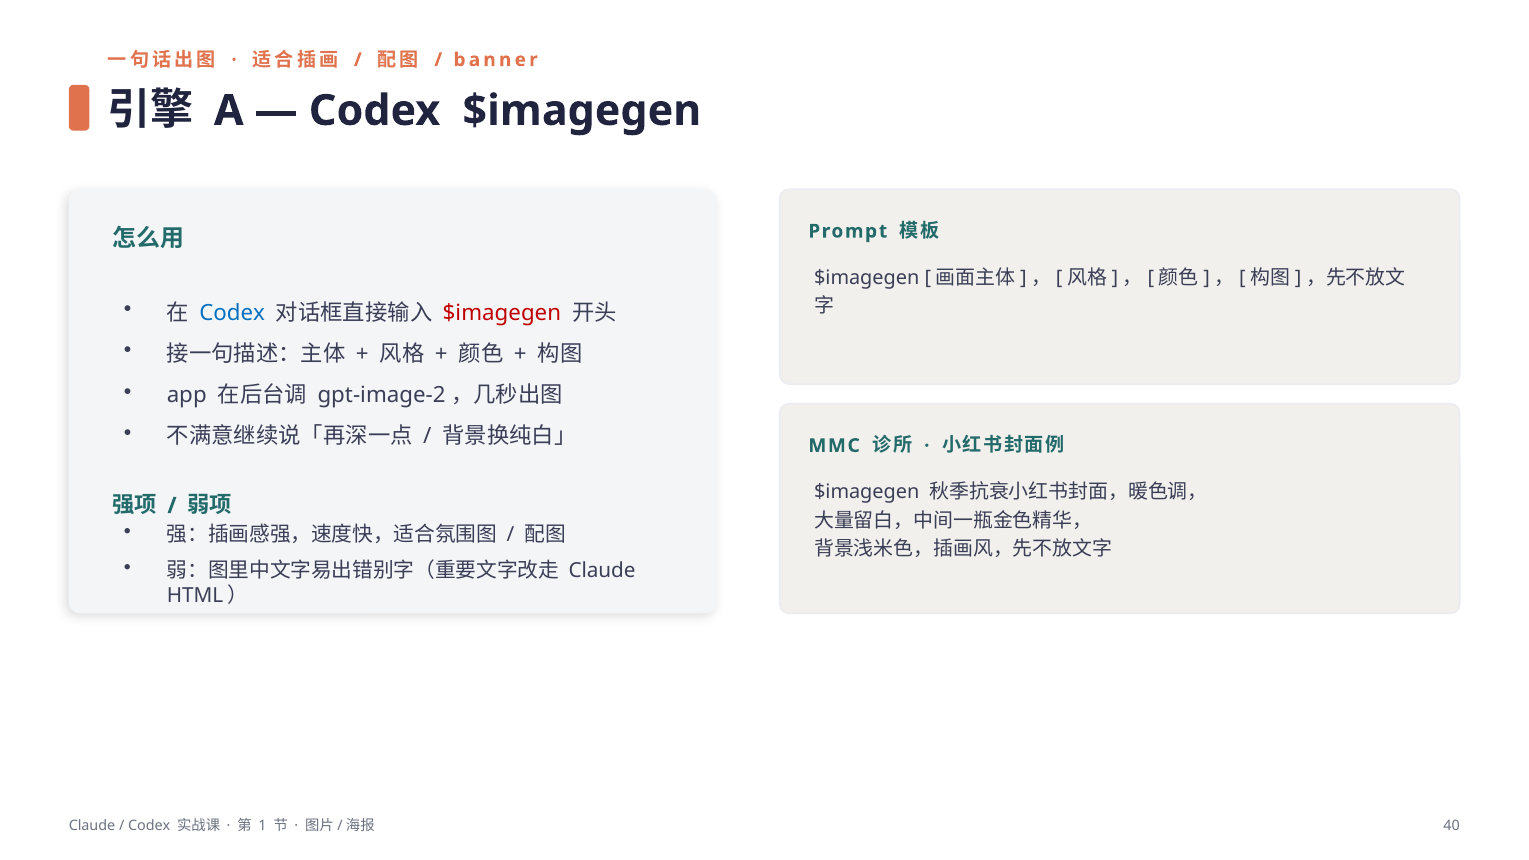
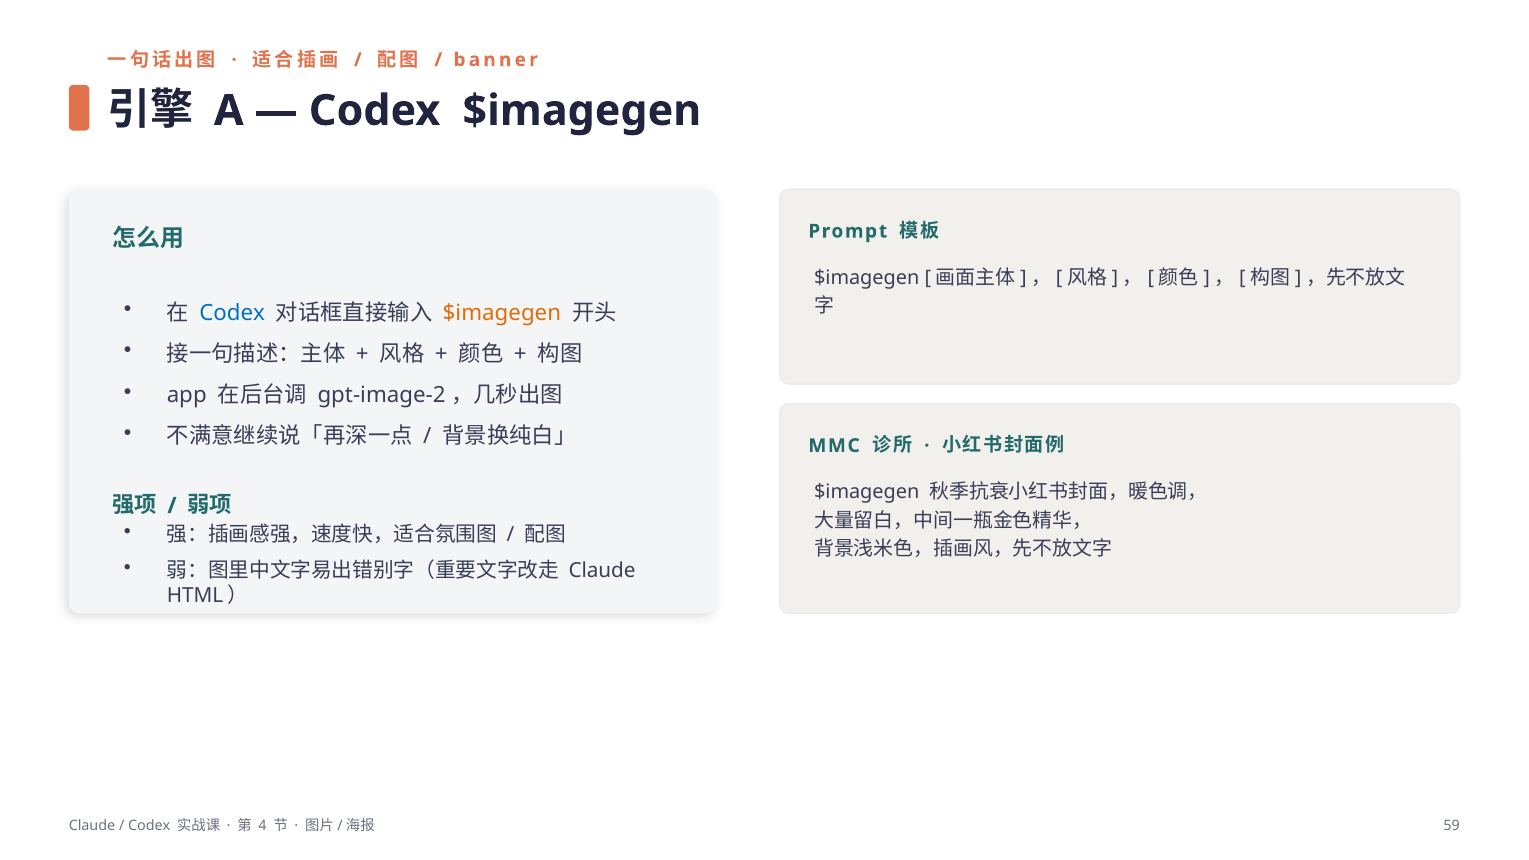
$imagegen at (502, 313) colour: red -> orange
1: 1 -> 4
40: 40 -> 59
